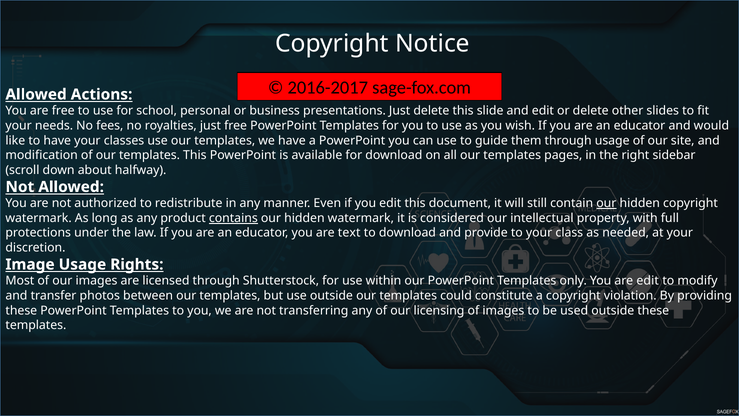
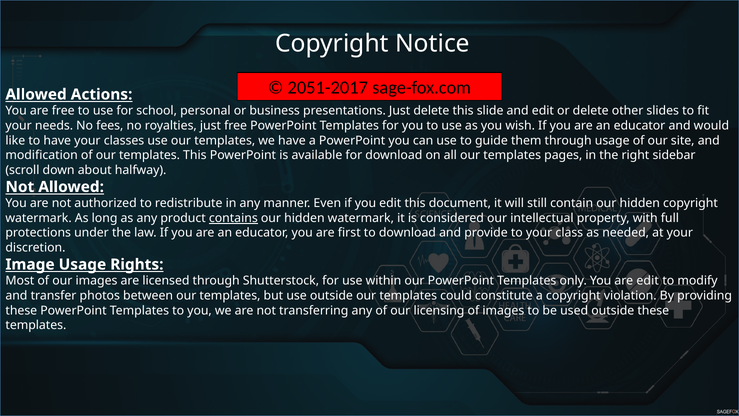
2016-2017: 2016-2017 -> 2051-2017
our at (606, 203) underline: present -> none
text: text -> first
